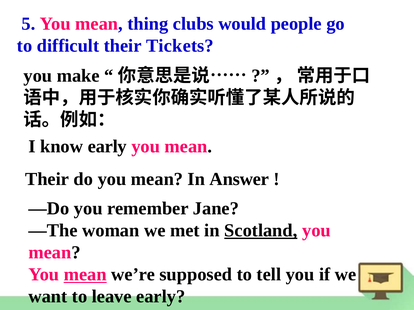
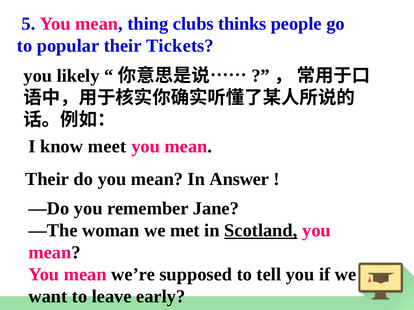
would: would -> thinks
difficult: difficult -> popular
make: make -> likely
know early: early -> meet
mean at (85, 275) underline: present -> none
